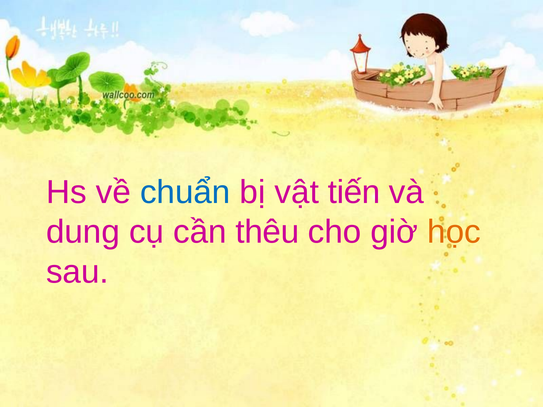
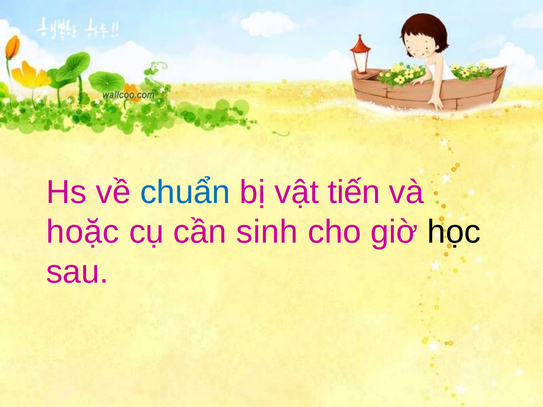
dung: dung -> hoặc
thêu: thêu -> sinh
học colour: orange -> black
